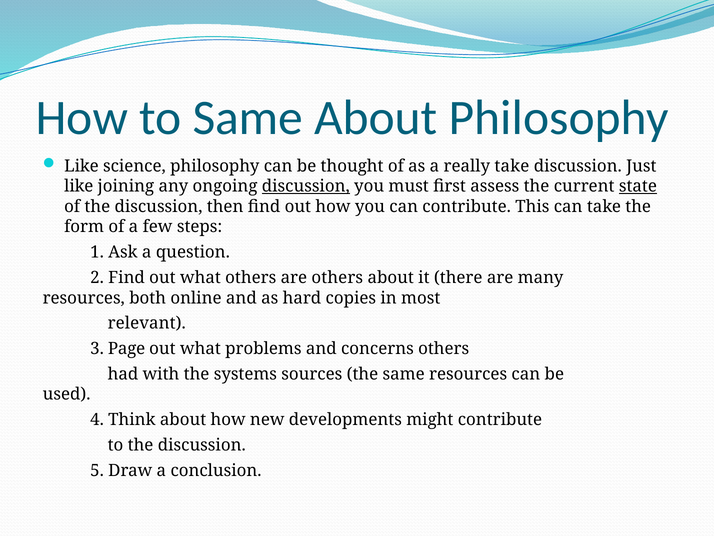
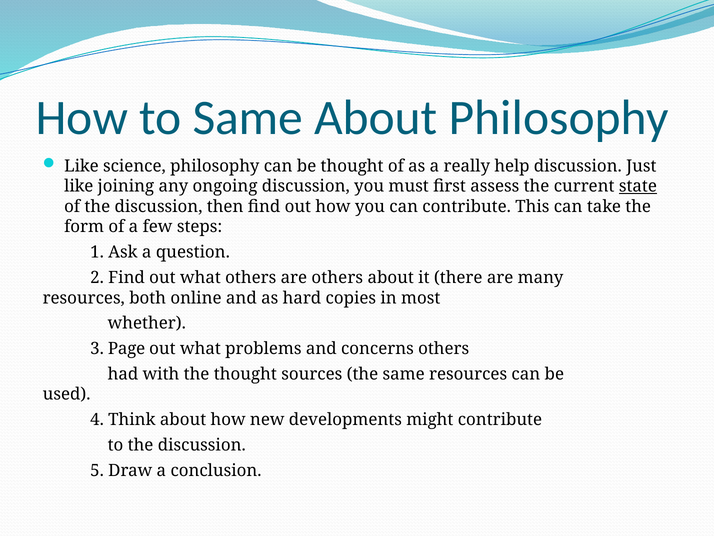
really take: take -> help
discussion at (306, 186) underline: present -> none
relevant: relevant -> whether
the systems: systems -> thought
